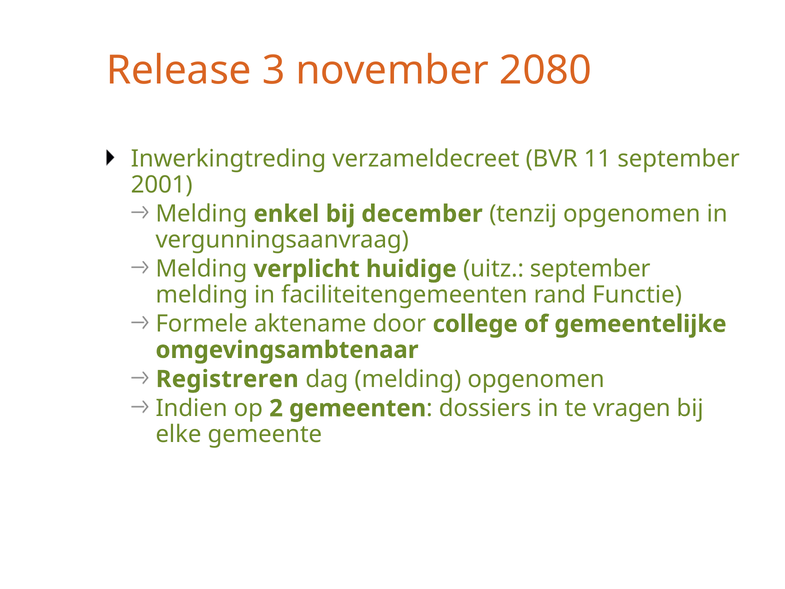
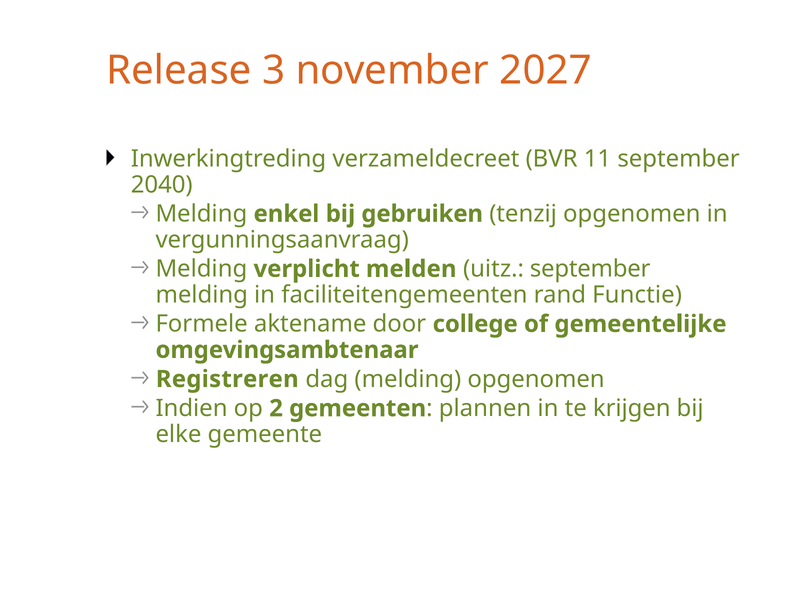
2080: 2080 -> 2027
2001: 2001 -> 2040
december: december -> gebruiken
huidige: huidige -> melden
dossiers: dossiers -> plannen
vragen: vragen -> krijgen
